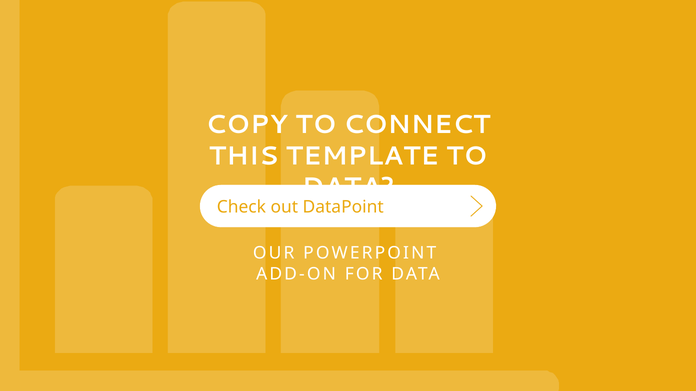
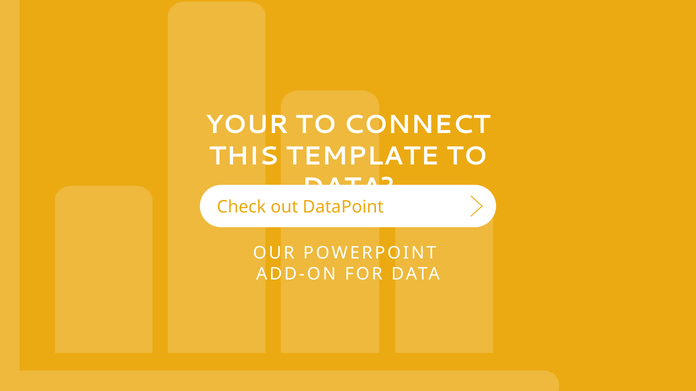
COPY: COPY -> YOUR
